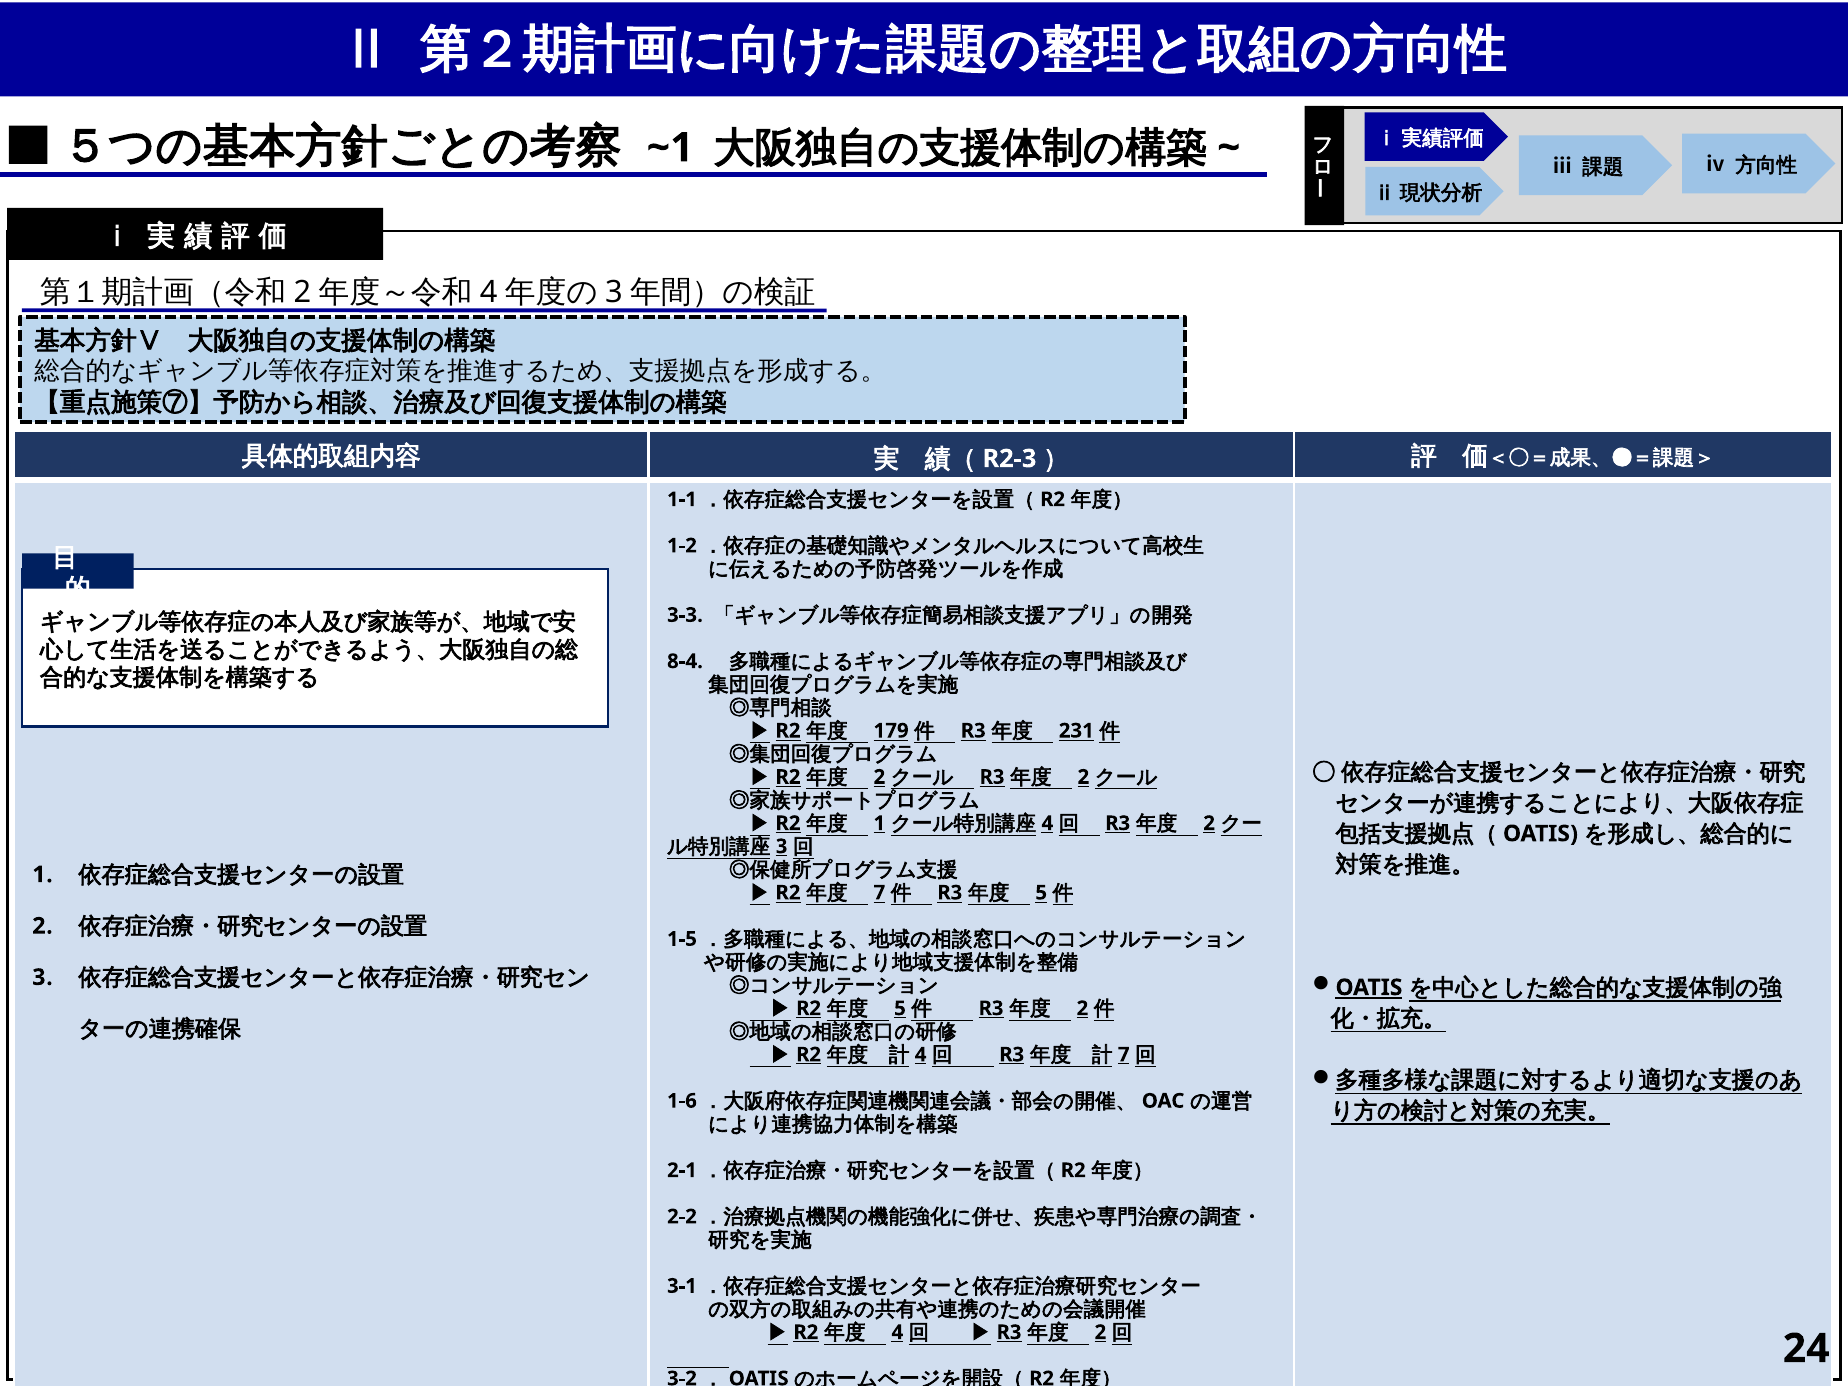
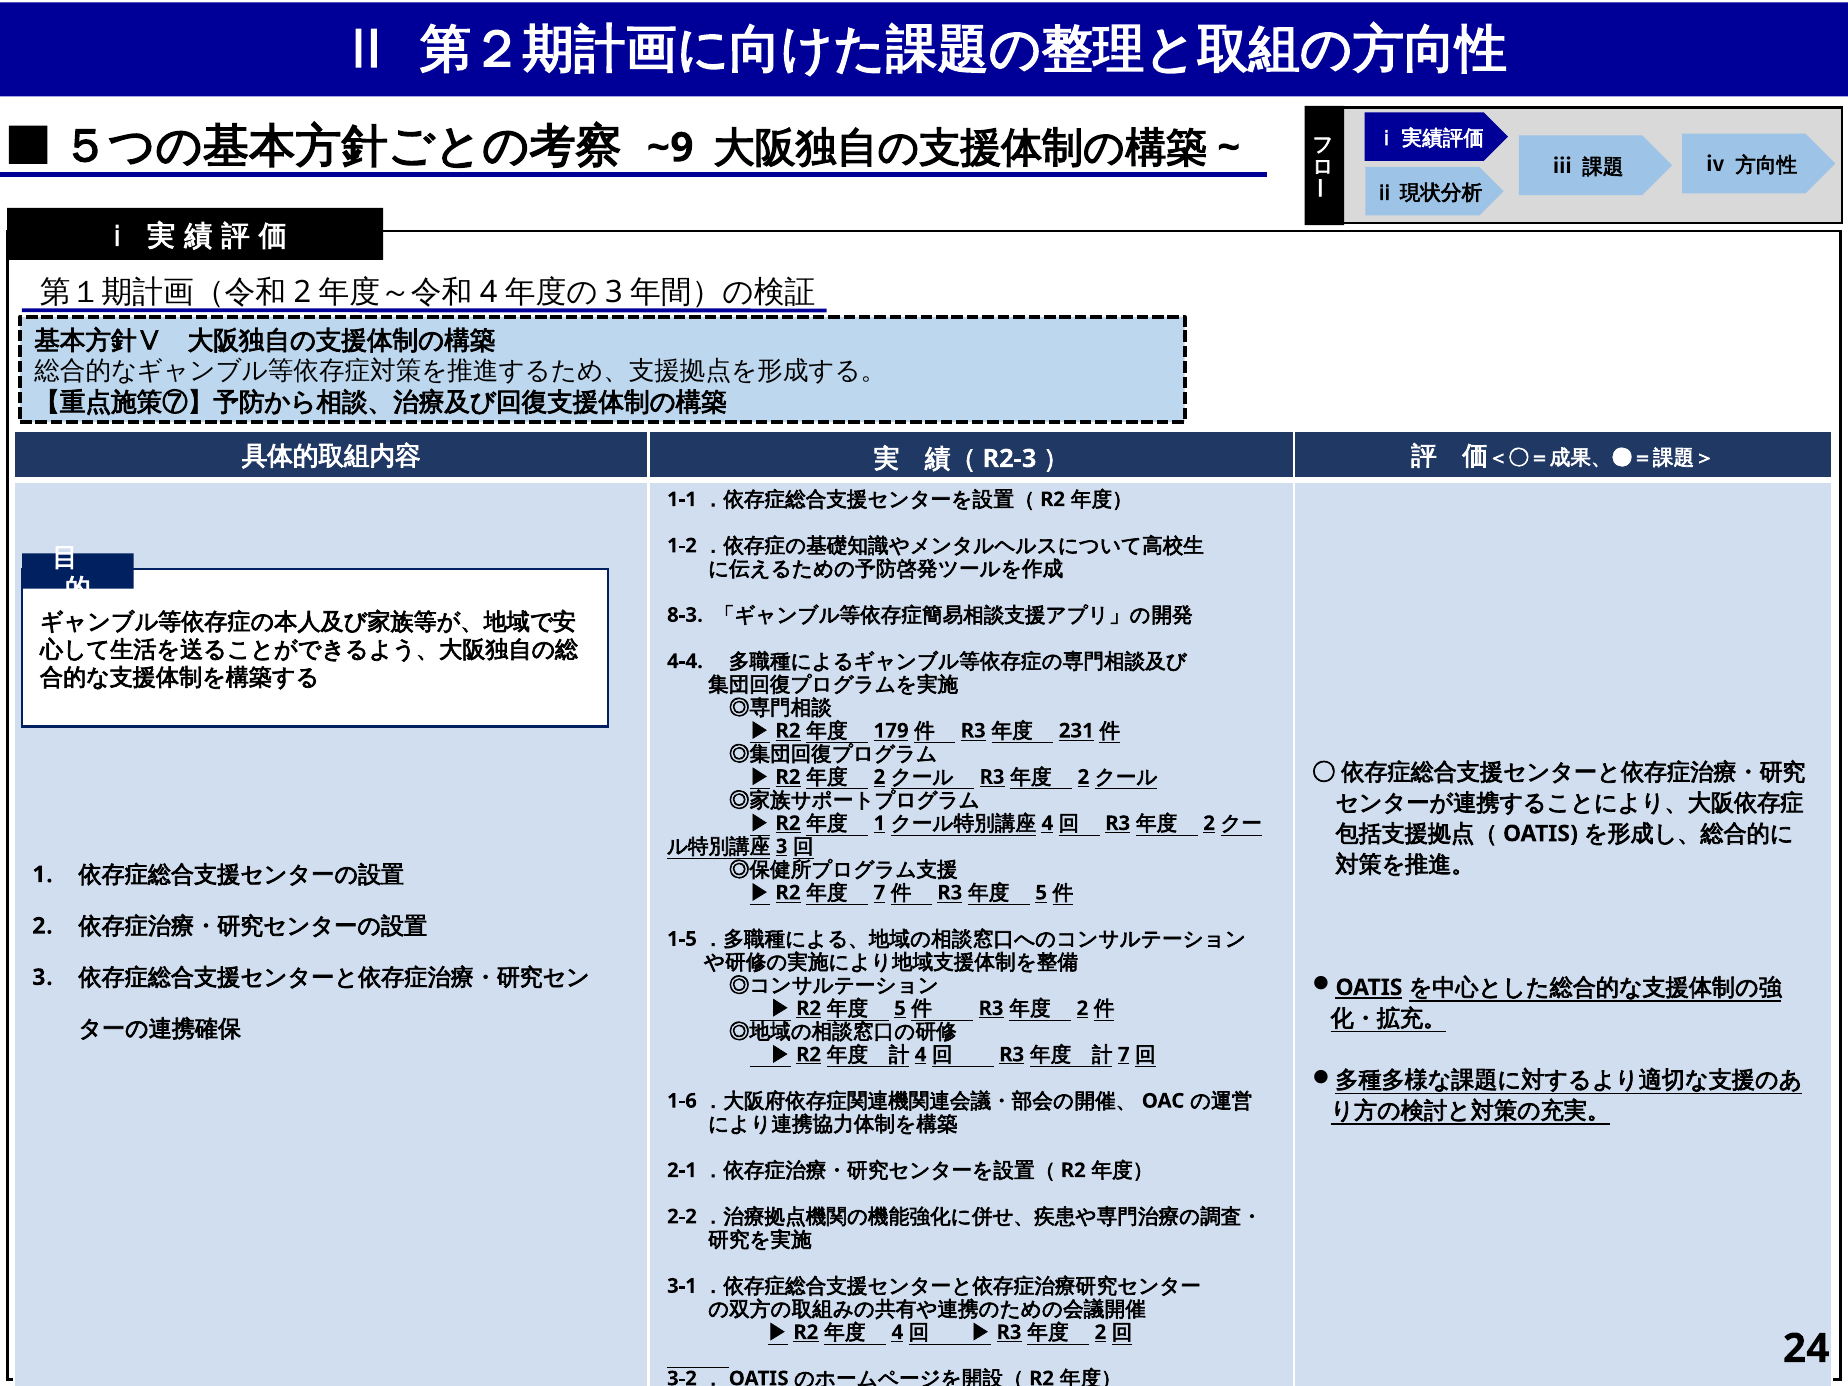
~1: ~1 -> ~9
3-3: 3-3 -> 8-3
8-4: 8-4 -> 4-4
